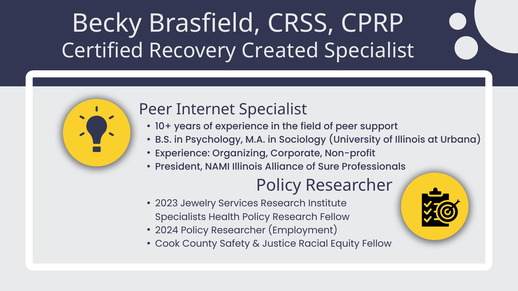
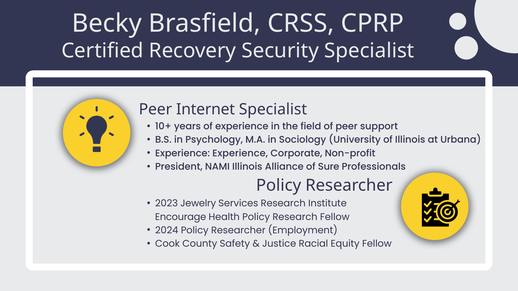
Created: Created -> Security
Experience Organizing: Organizing -> Experience
Specialists: Specialists -> Encourage
